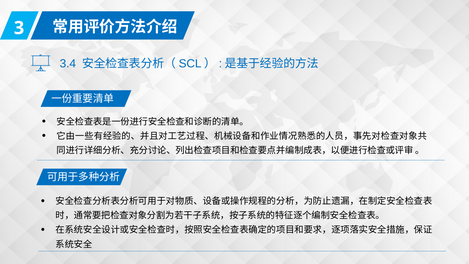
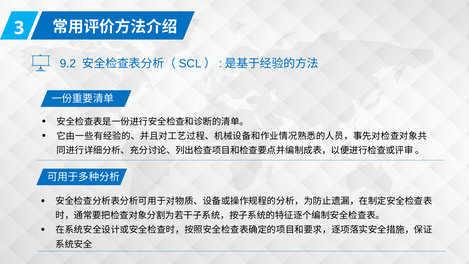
3.4: 3.4 -> 9.2
